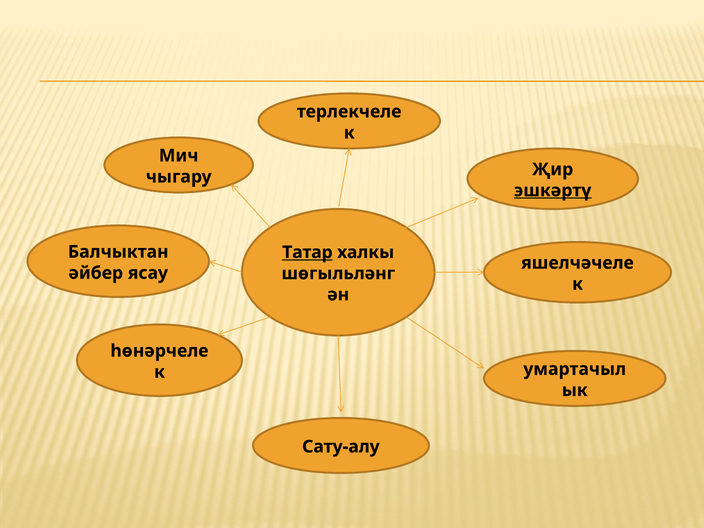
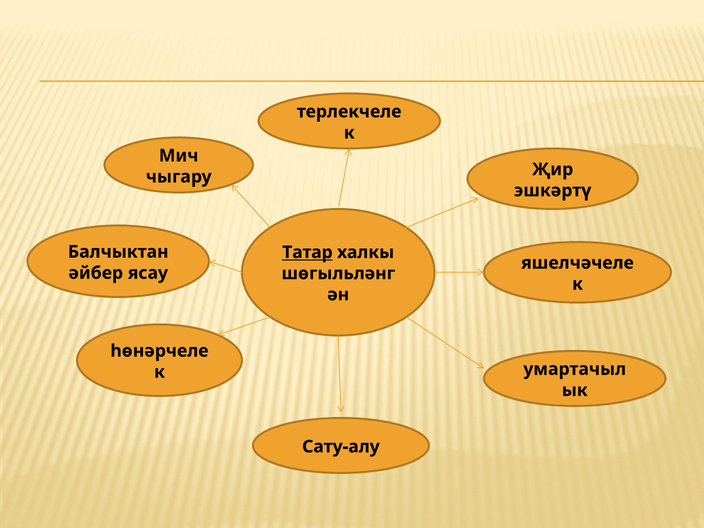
эшкәртү underline: present -> none
